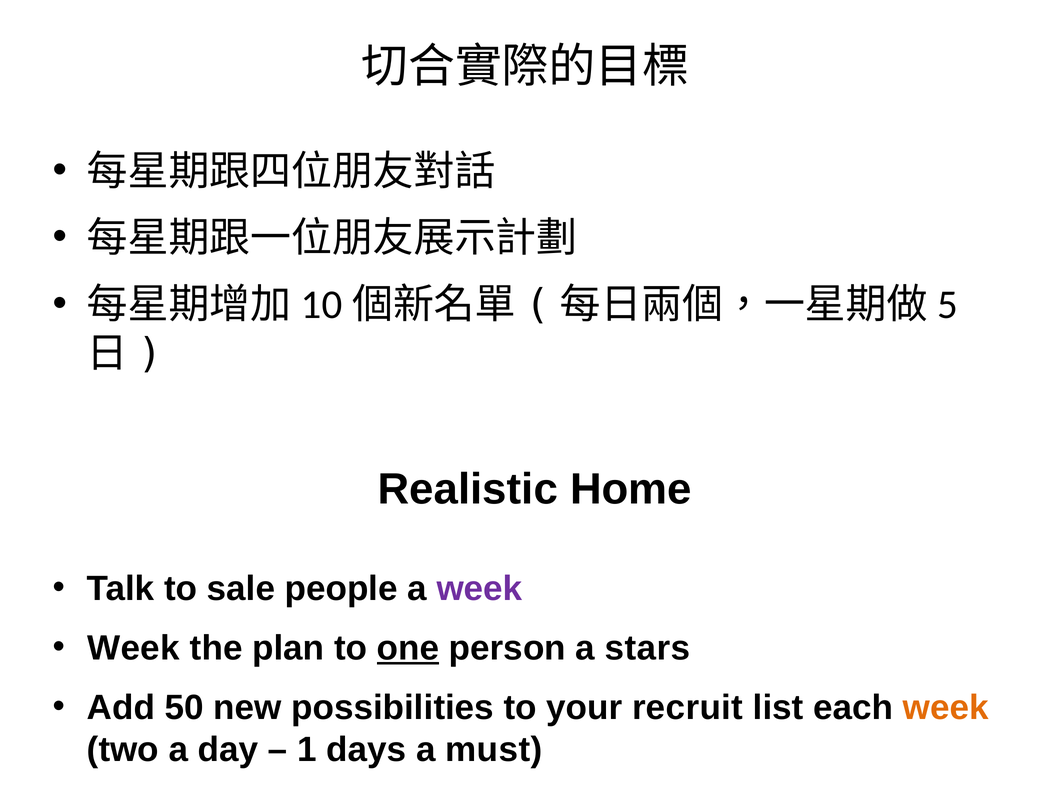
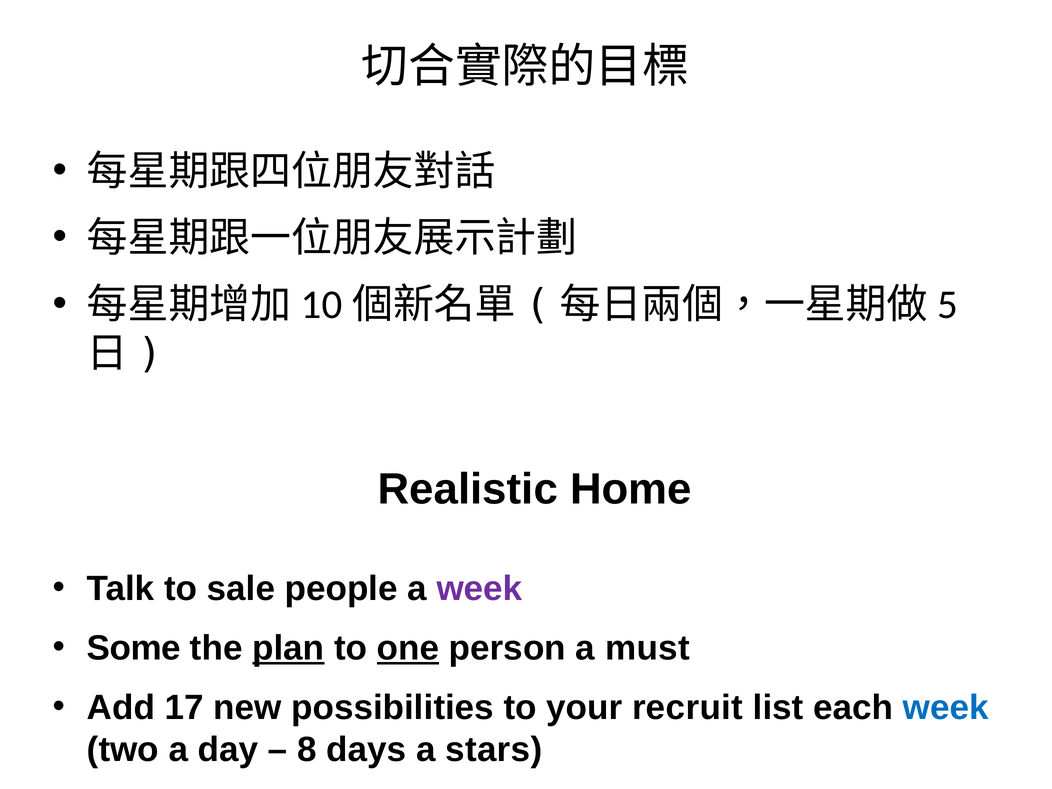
Week at (133, 648): Week -> Some
plan underline: none -> present
stars: stars -> must
50: 50 -> 17
week at (946, 708) colour: orange -> blue
1: 1 -> 8
must: must -> stars
